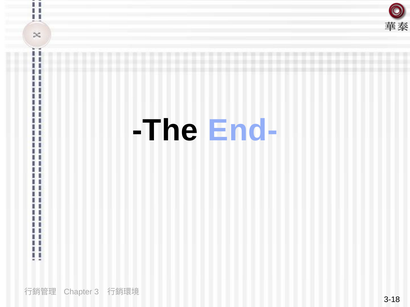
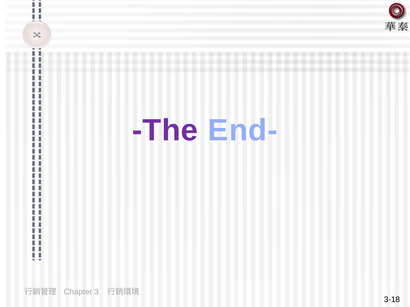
The colour: black -> purple
